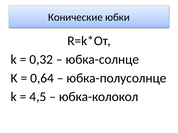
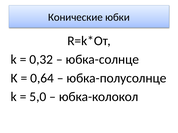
4,5: 4,5 -> 5,0
